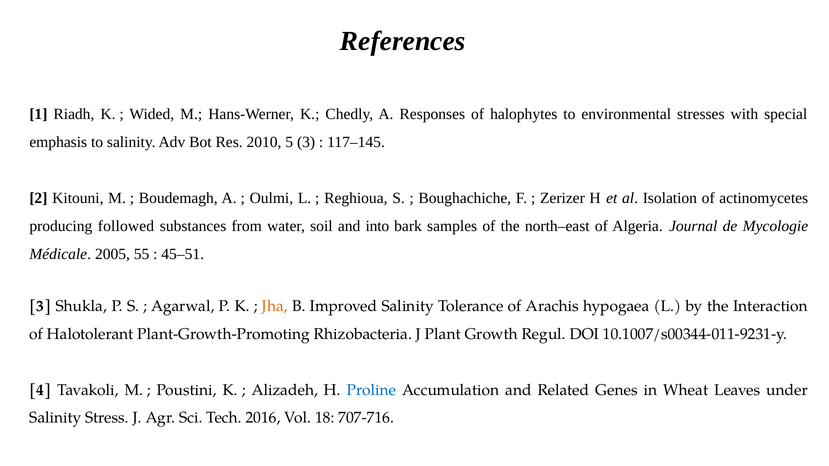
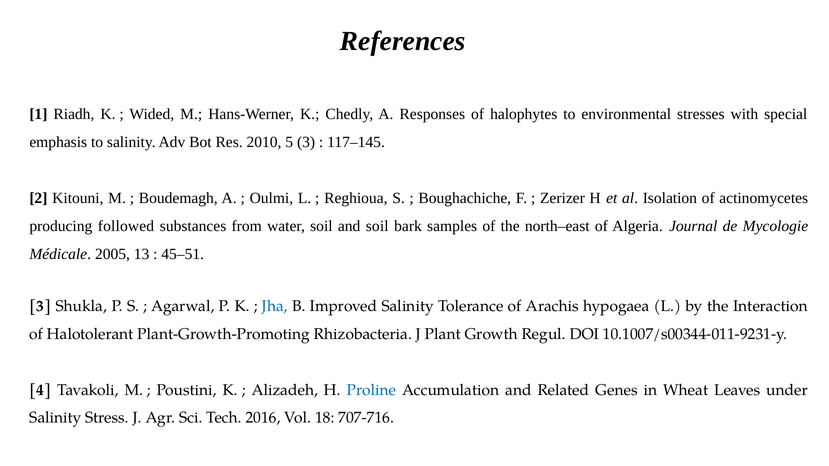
and into: into -> soil
55: 55 -> 13
Jha colour: orange -> blue
